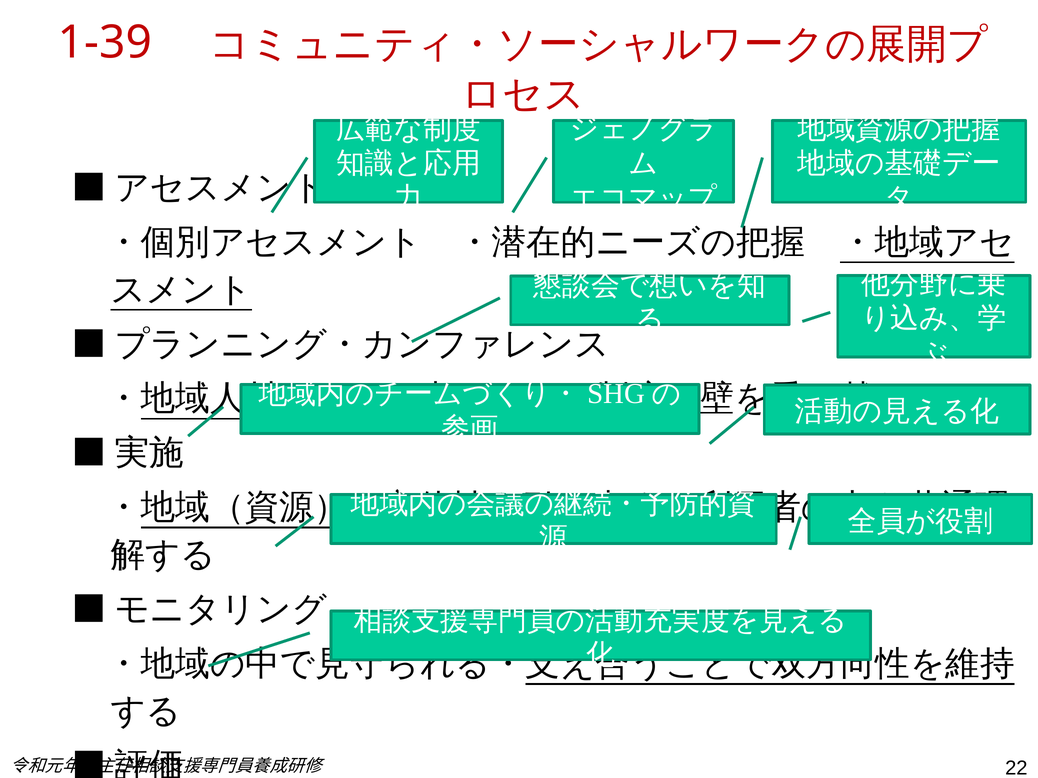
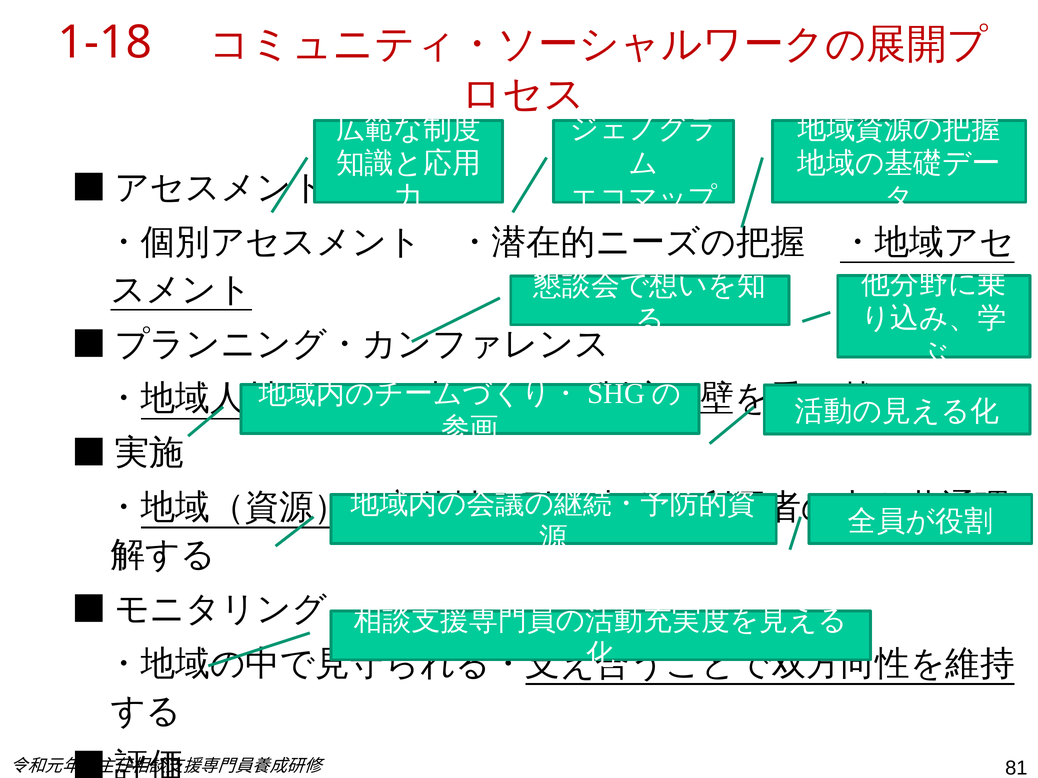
1-39: 1-39 -> 1-18
22: 22 -> 81
